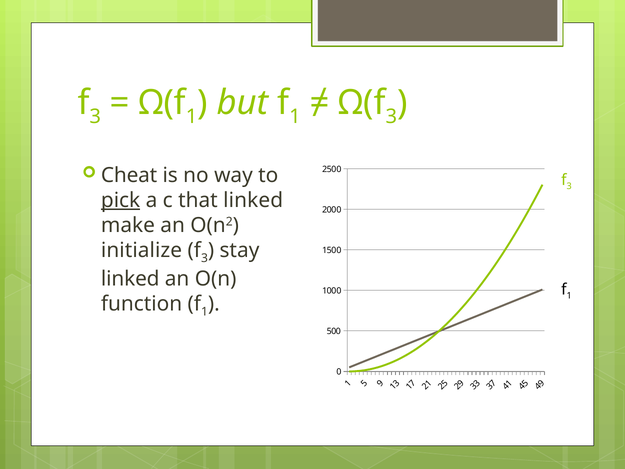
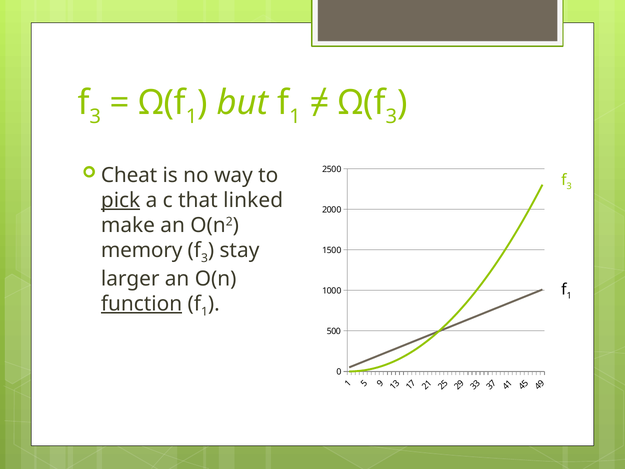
initialize: initialize -> memory
linked at (130, 279): linked -> larger
function underline: none -> present
